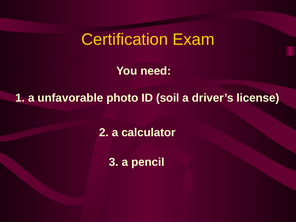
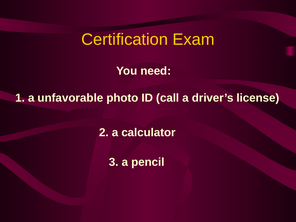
soil: soil -> call
